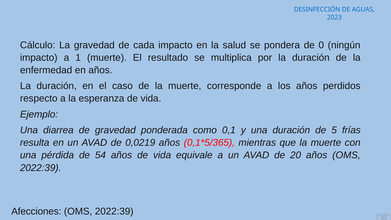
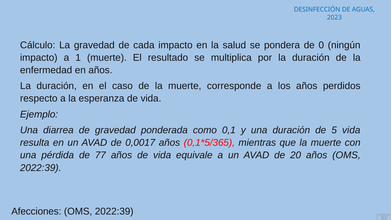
5 frías: frías -> vida
0,0219: 0,0219 -> 0,0017
54: 54 -> 77
